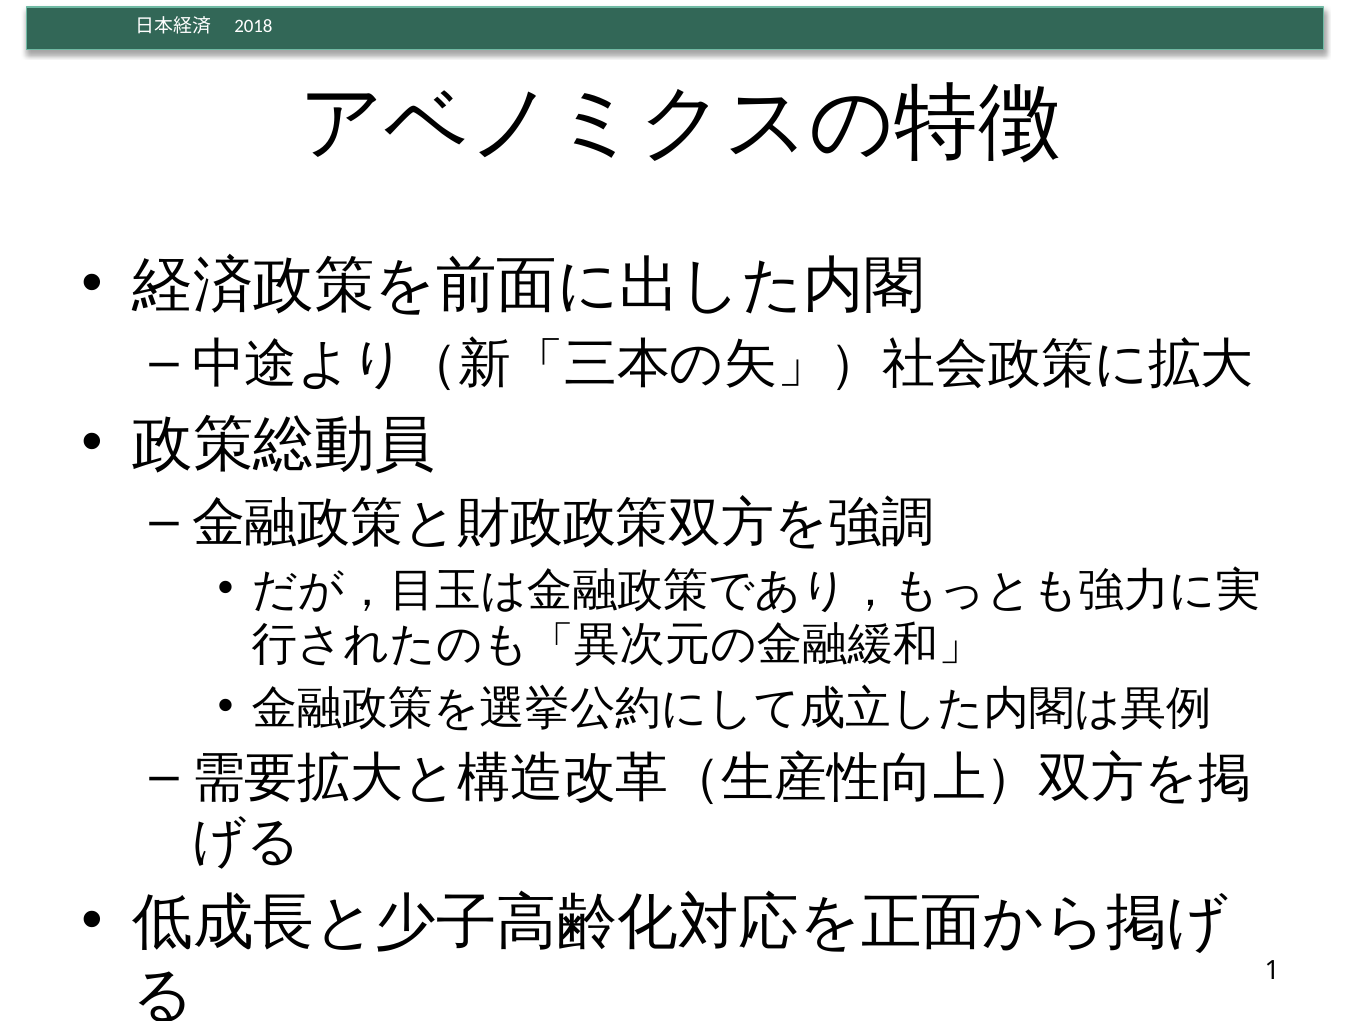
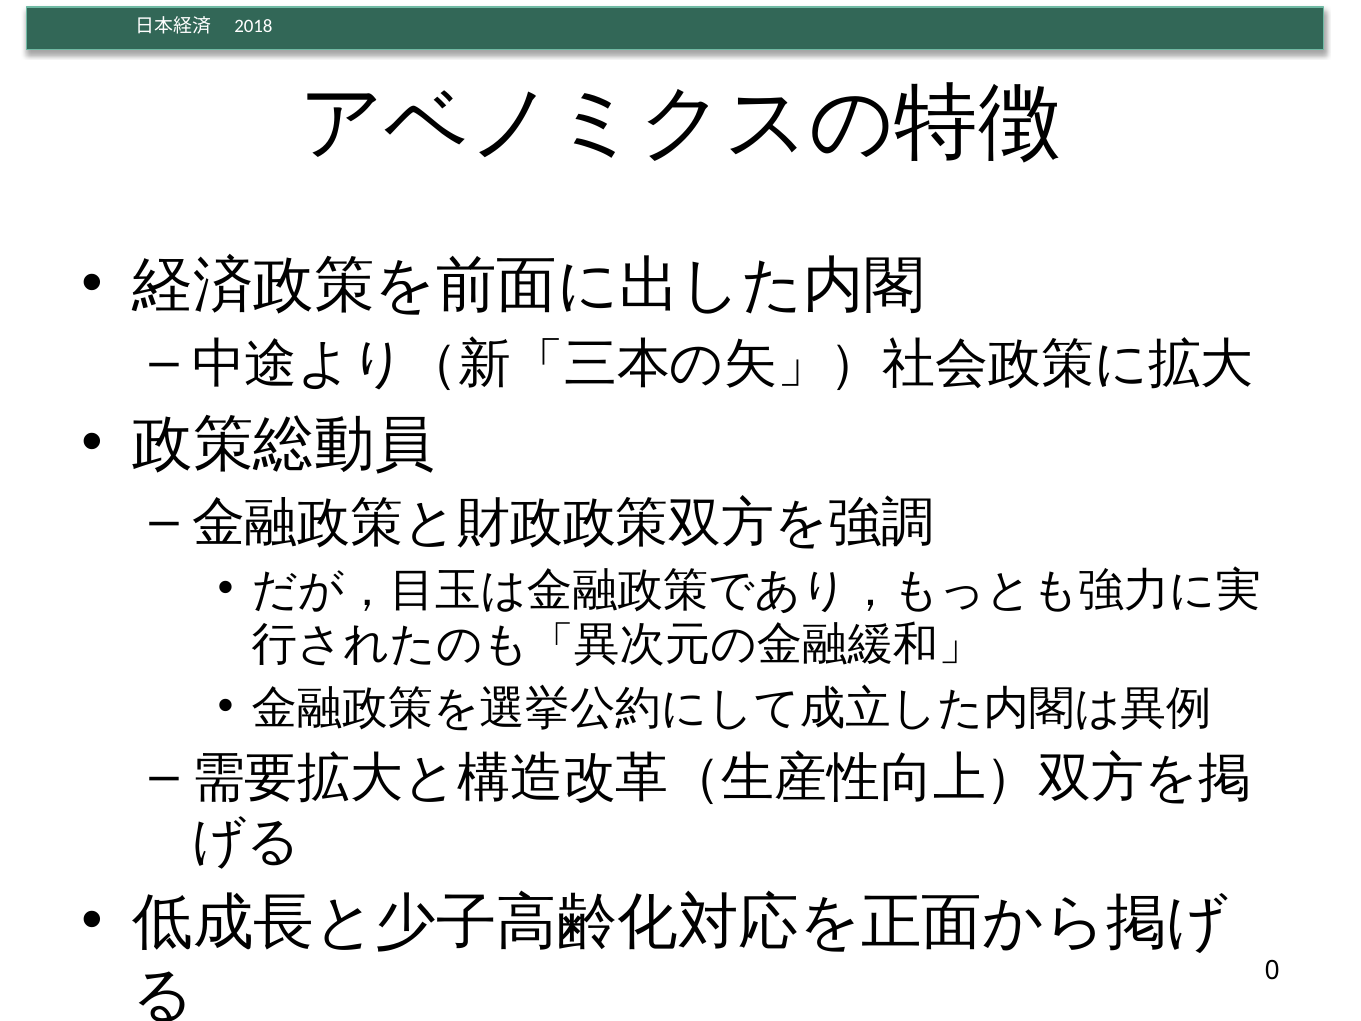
1: 1 -> 0
